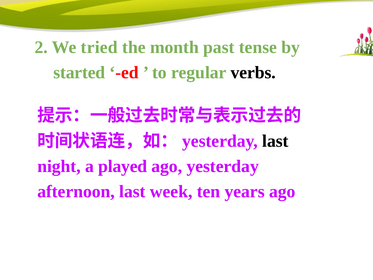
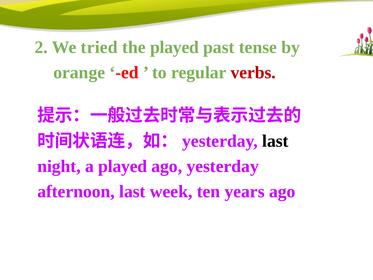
the month: month -> played
started: started -> orange
verbs colour: black -> red
